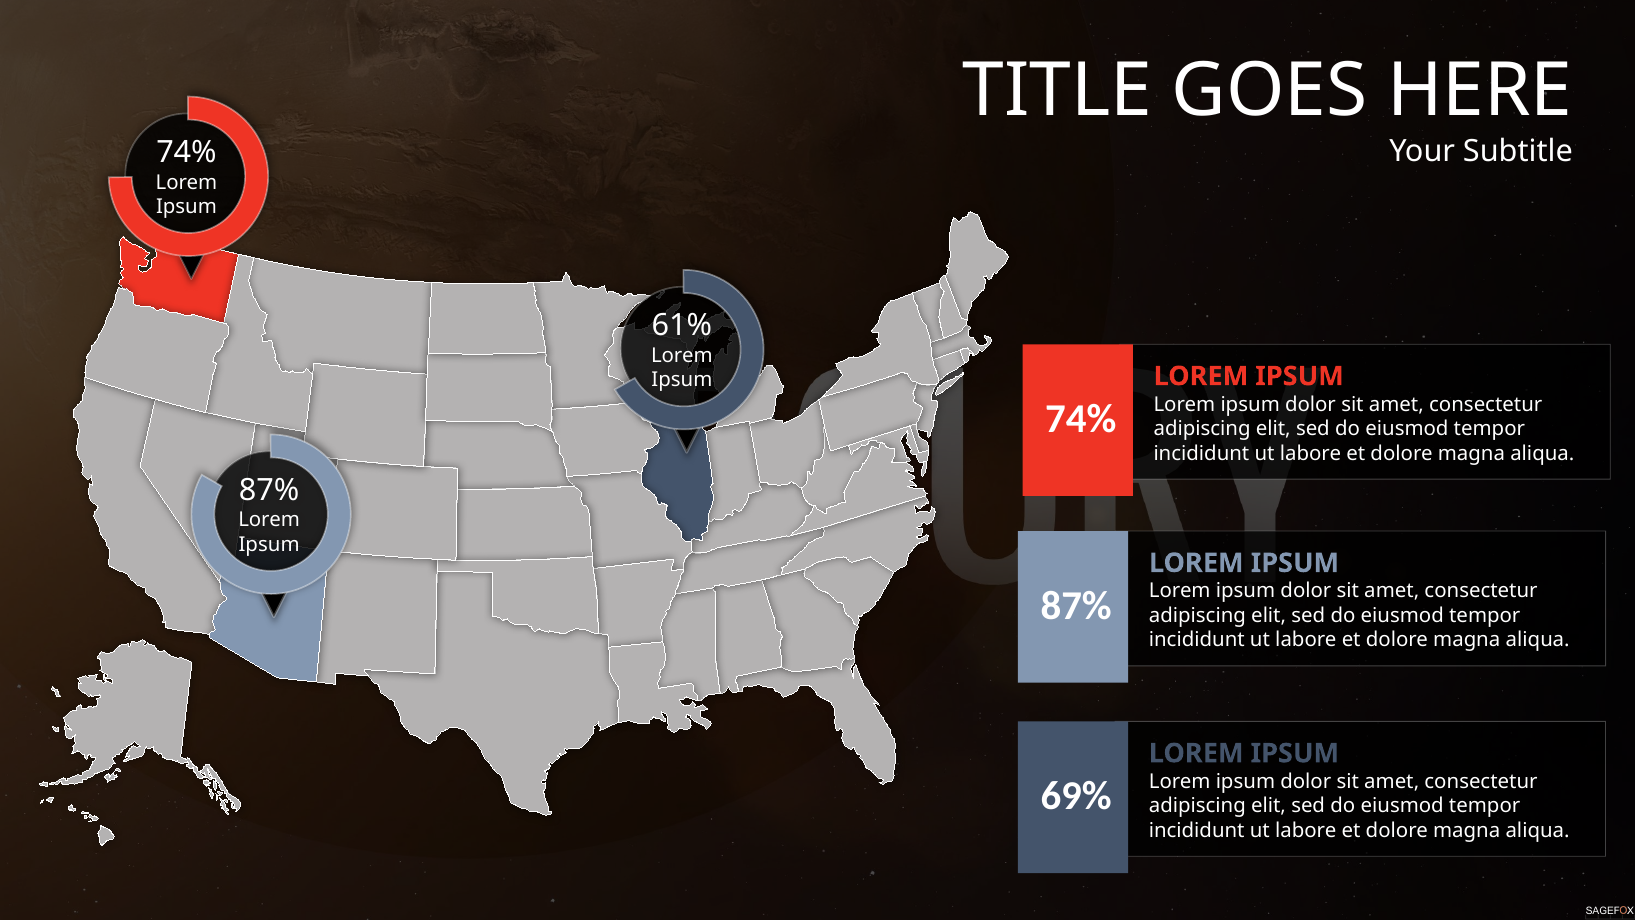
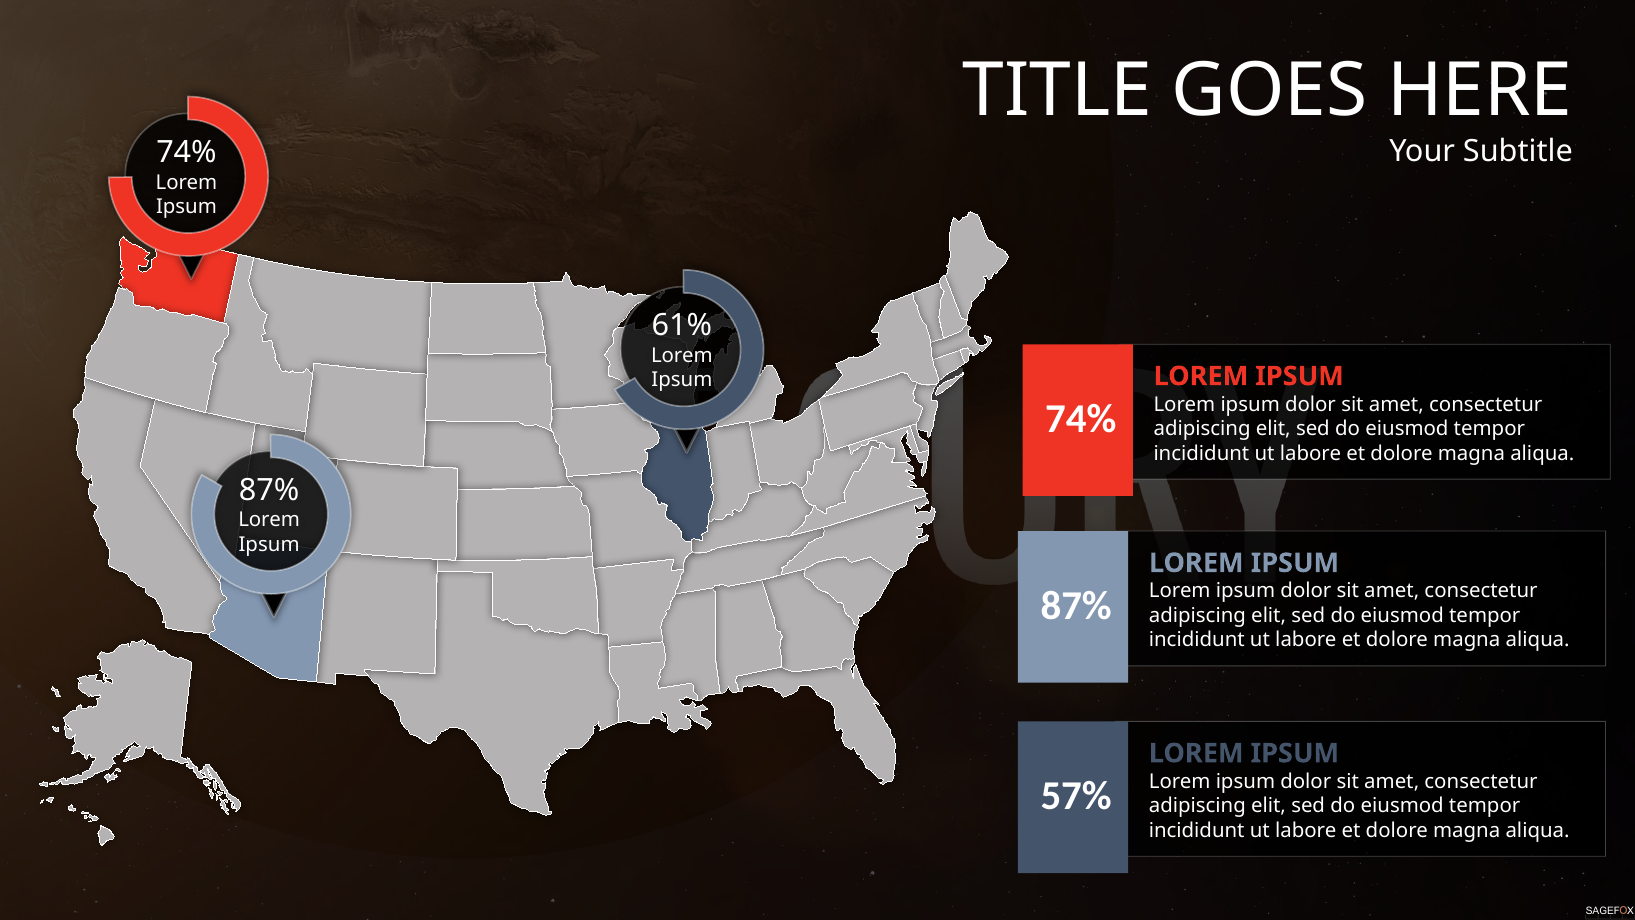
69%: 69% -> 57%
